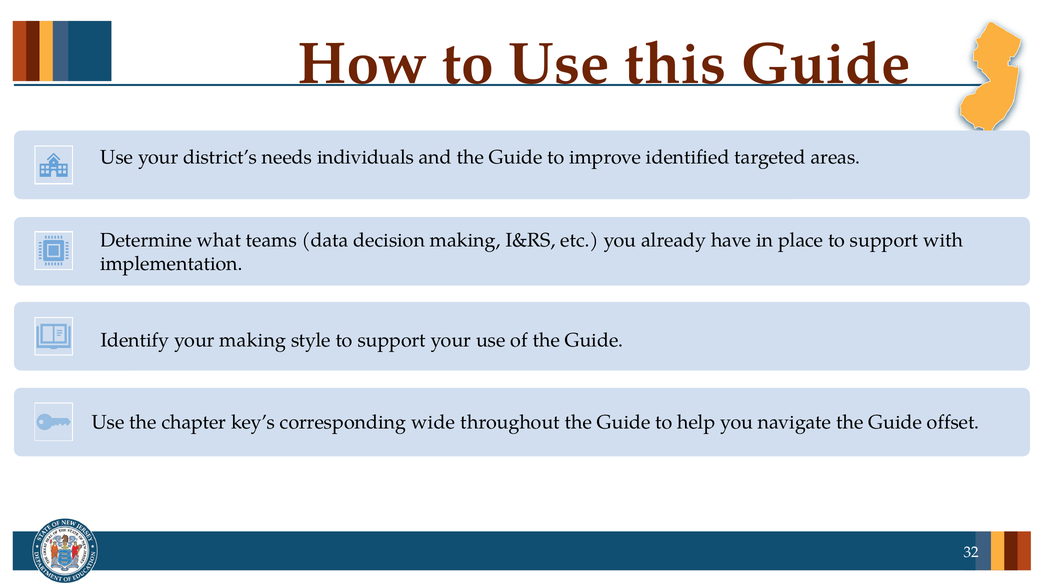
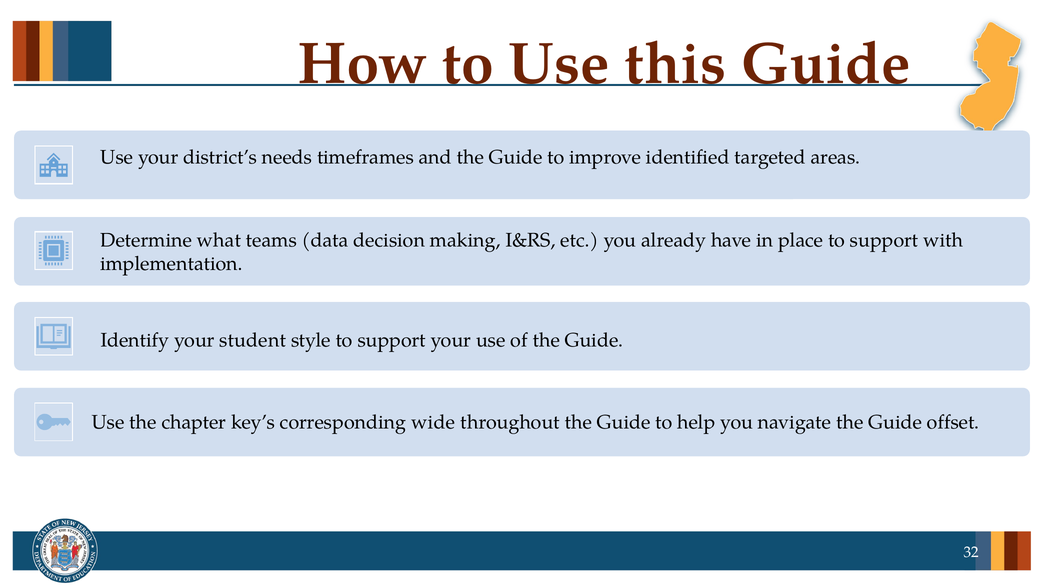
individuals: individuals -> timeframes
your making: making -> student
